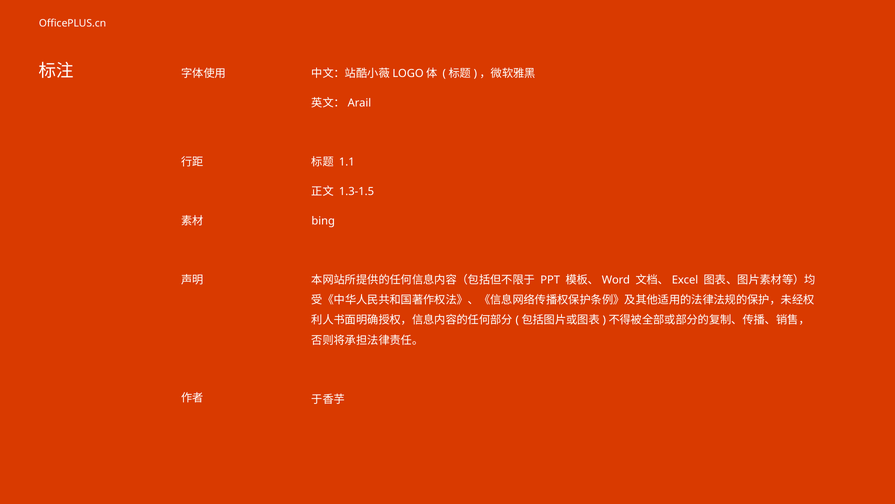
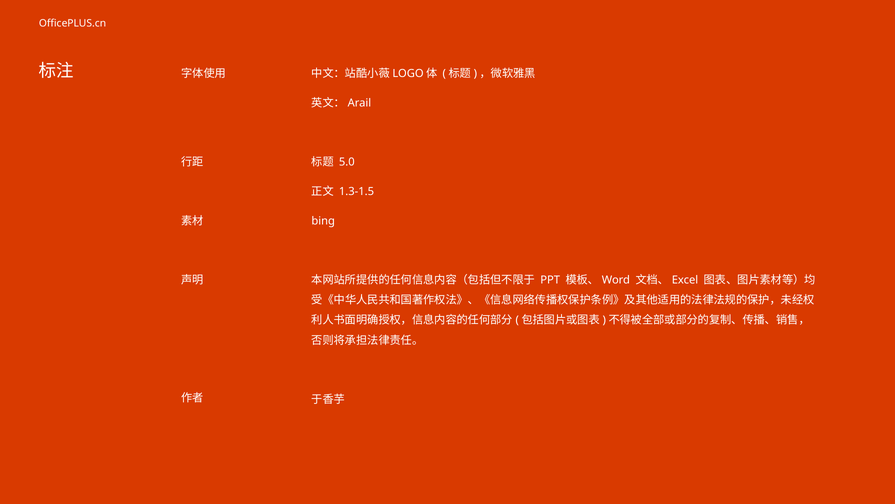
1.1: 1.1 -> 5.0
